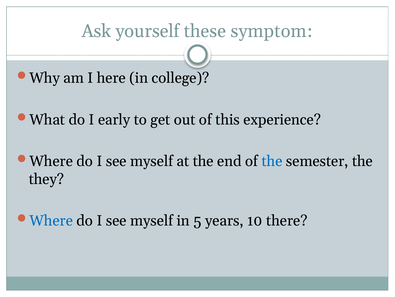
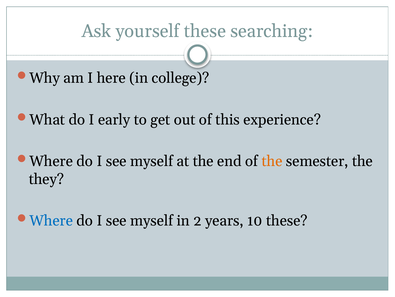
symptom: symptom -> searching
the at (272, 161) colour: blue -> orange
5: 5 -> 2
10 there: there -> these
